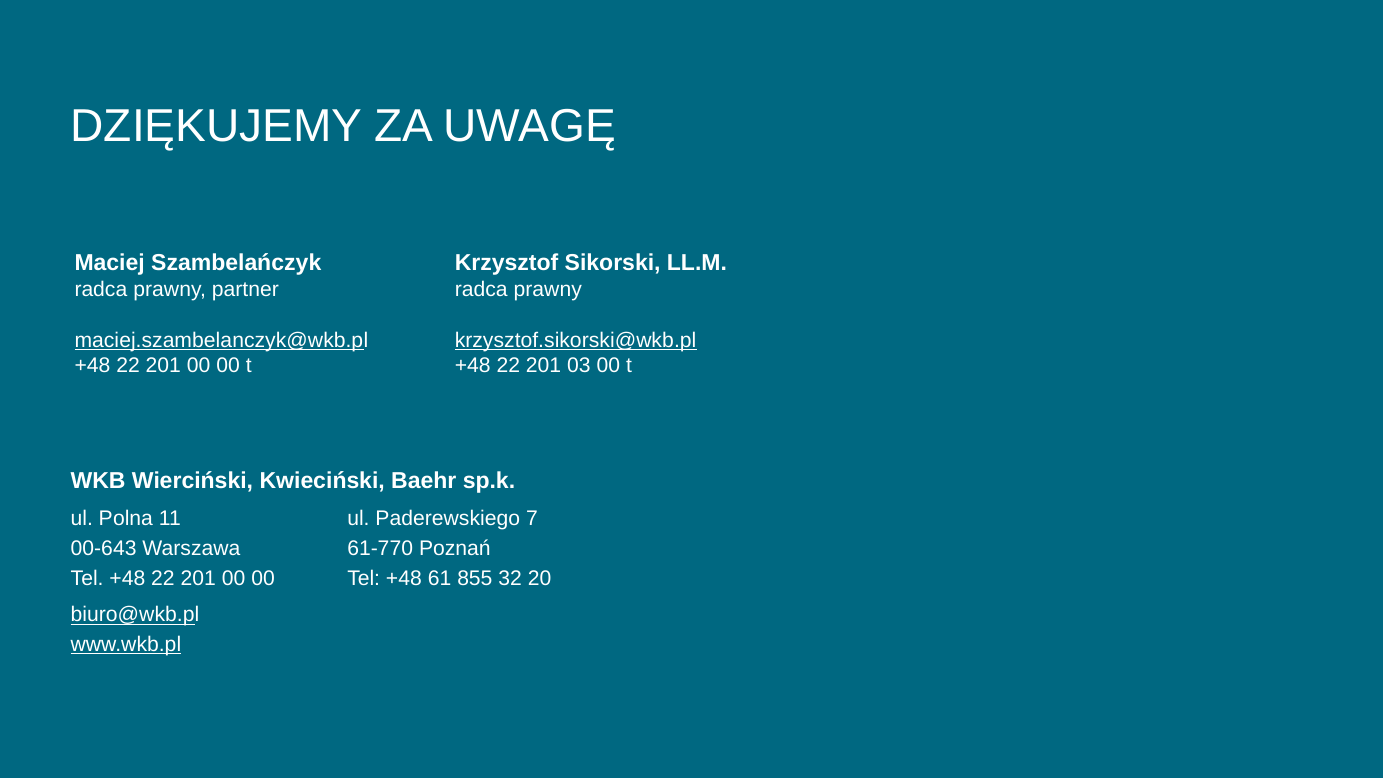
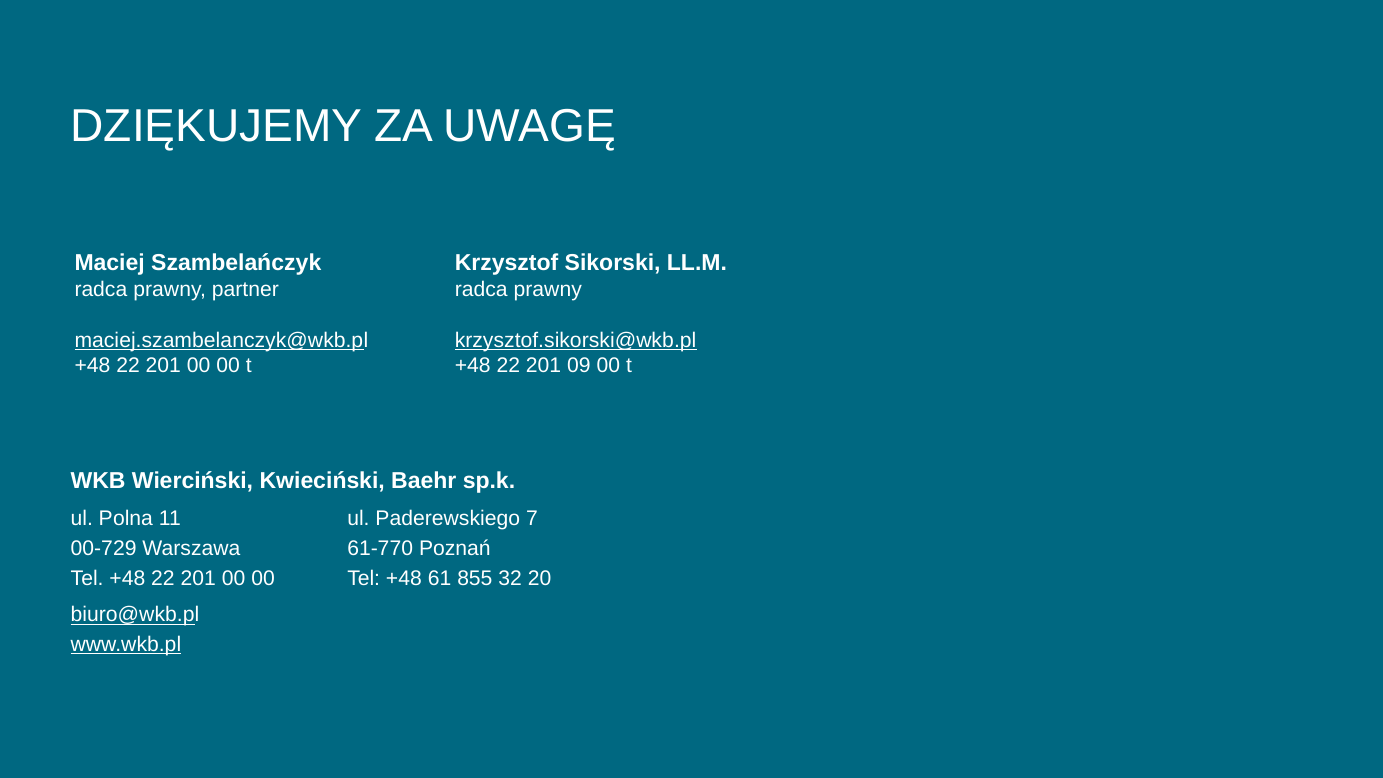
03: 03 -> 09
00-643: 00-643 -> 00-729
